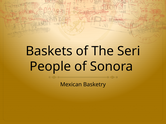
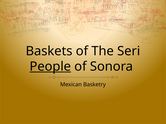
People underline: none -> present
